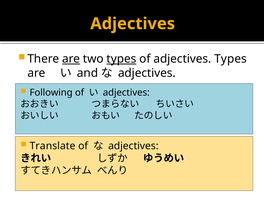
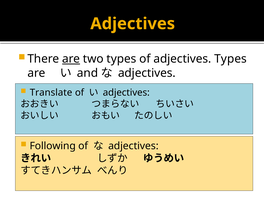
types at (121, 59) underline: present -> none
Following: Following -> Translate
Translate: Translate -> Following
